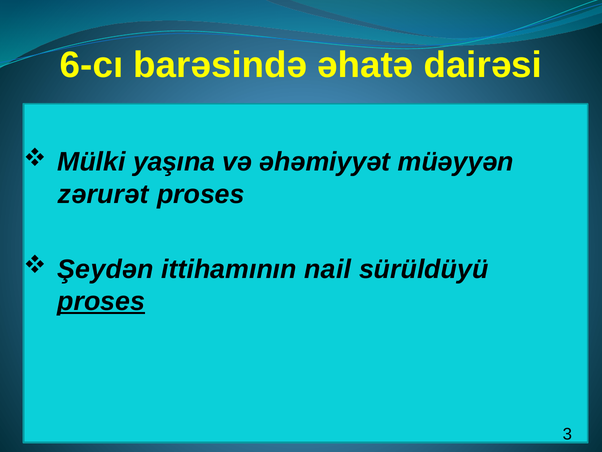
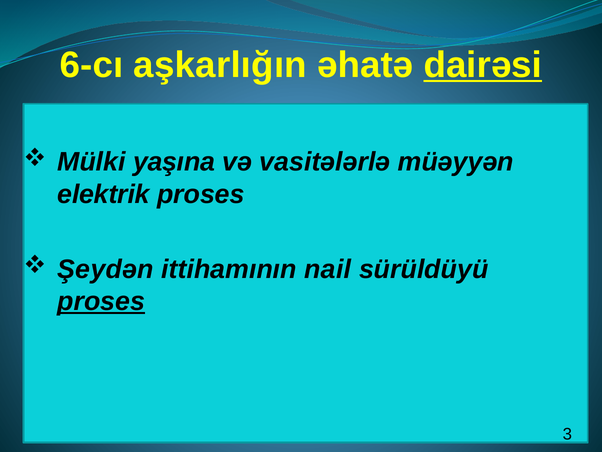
barəsində: barəsində -> aşkarlığın
dairəsi underline: none -> present
əhəmiyyət: əhəmiyyət -> vasitələrlə
zərurət: zərurət -> elektrik
